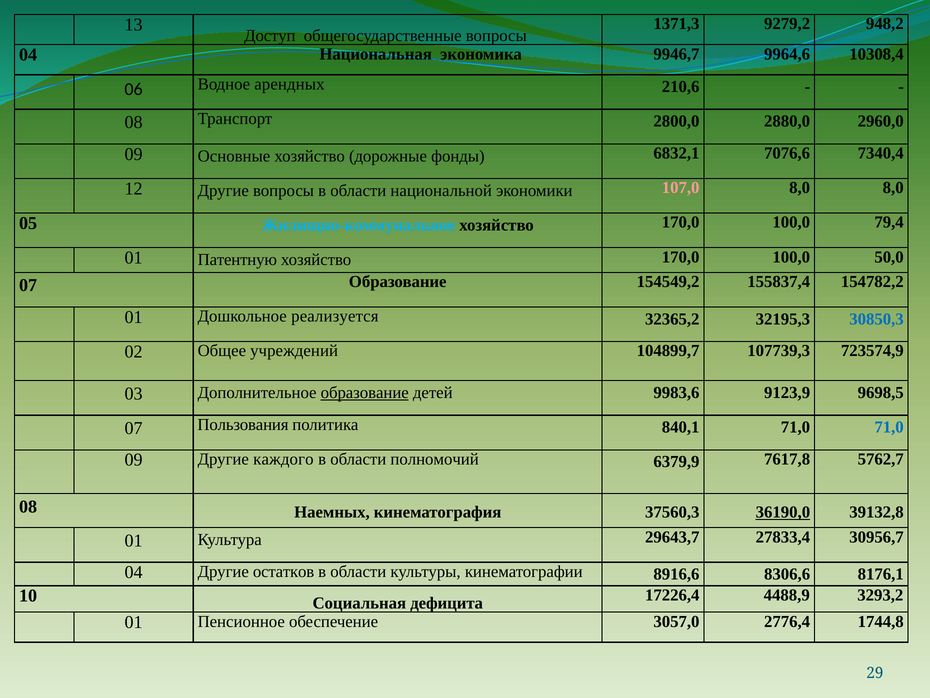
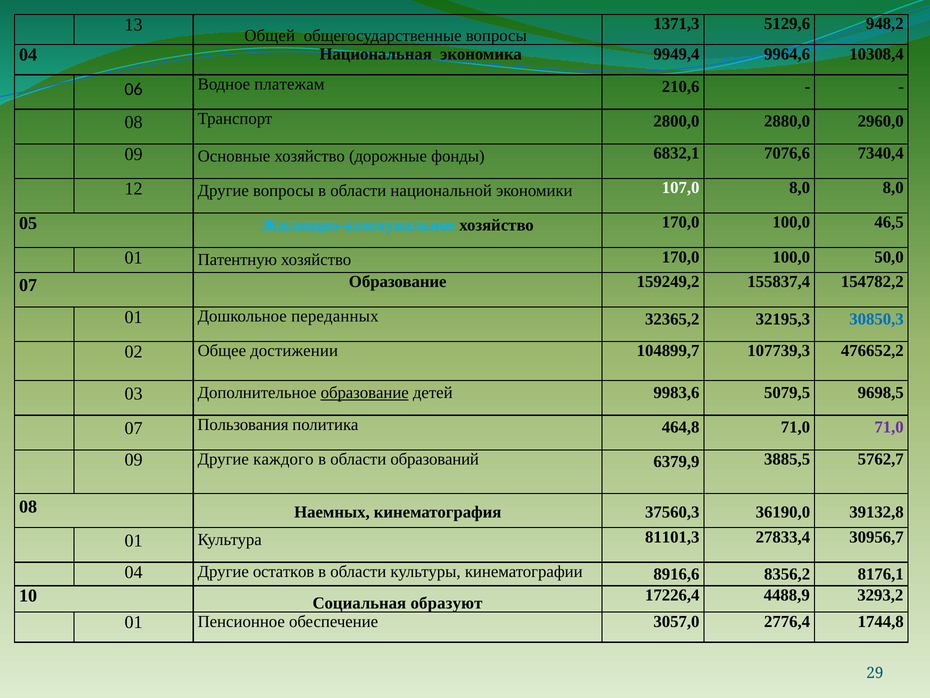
9279,2: 9279,2 -> 5129,6
Доступ: Доступ -> Общей
9946,7: 9946,7 -> 9949,4
арендных: арендных -> платежам
107,0 colour: pink -> white
79,4: 79,4 -> 46,5
154549,2: 154549,2 -> 159249,2
реализуется: реализуется -> переданных
учреждений: учреждений -> достижении
723574,9: 723574,9 -> 476652,2
9123,9: 9123,9 -> 5079,5
840,1: 840,1 -> 464,8
71,0 at (889, 427) colour: blue -> purple
полномочий: полномочий -> образований
7617,8: 7617,8 -> 3885,5
36190,0 underline: present -> none
29643,7: 29643,7 -> 81101,3
8306,6: 8306,6 -> 8356,2
дефицита: дефицита -> образуют
